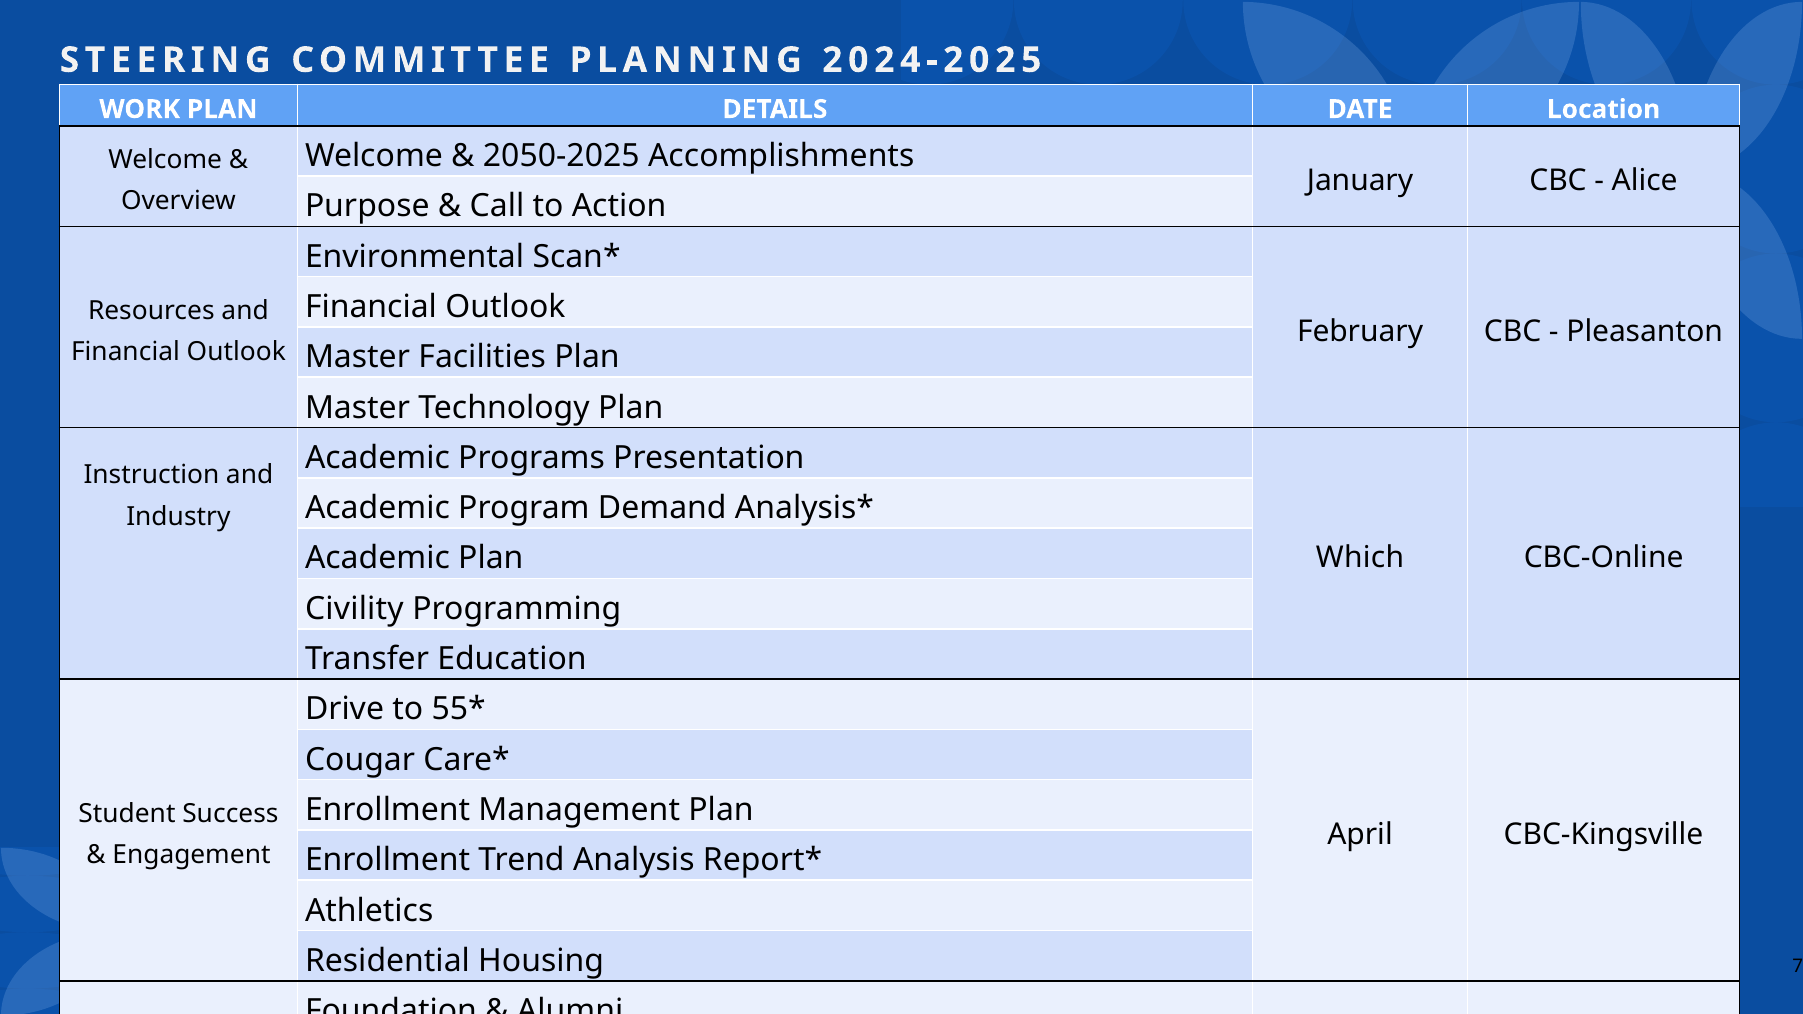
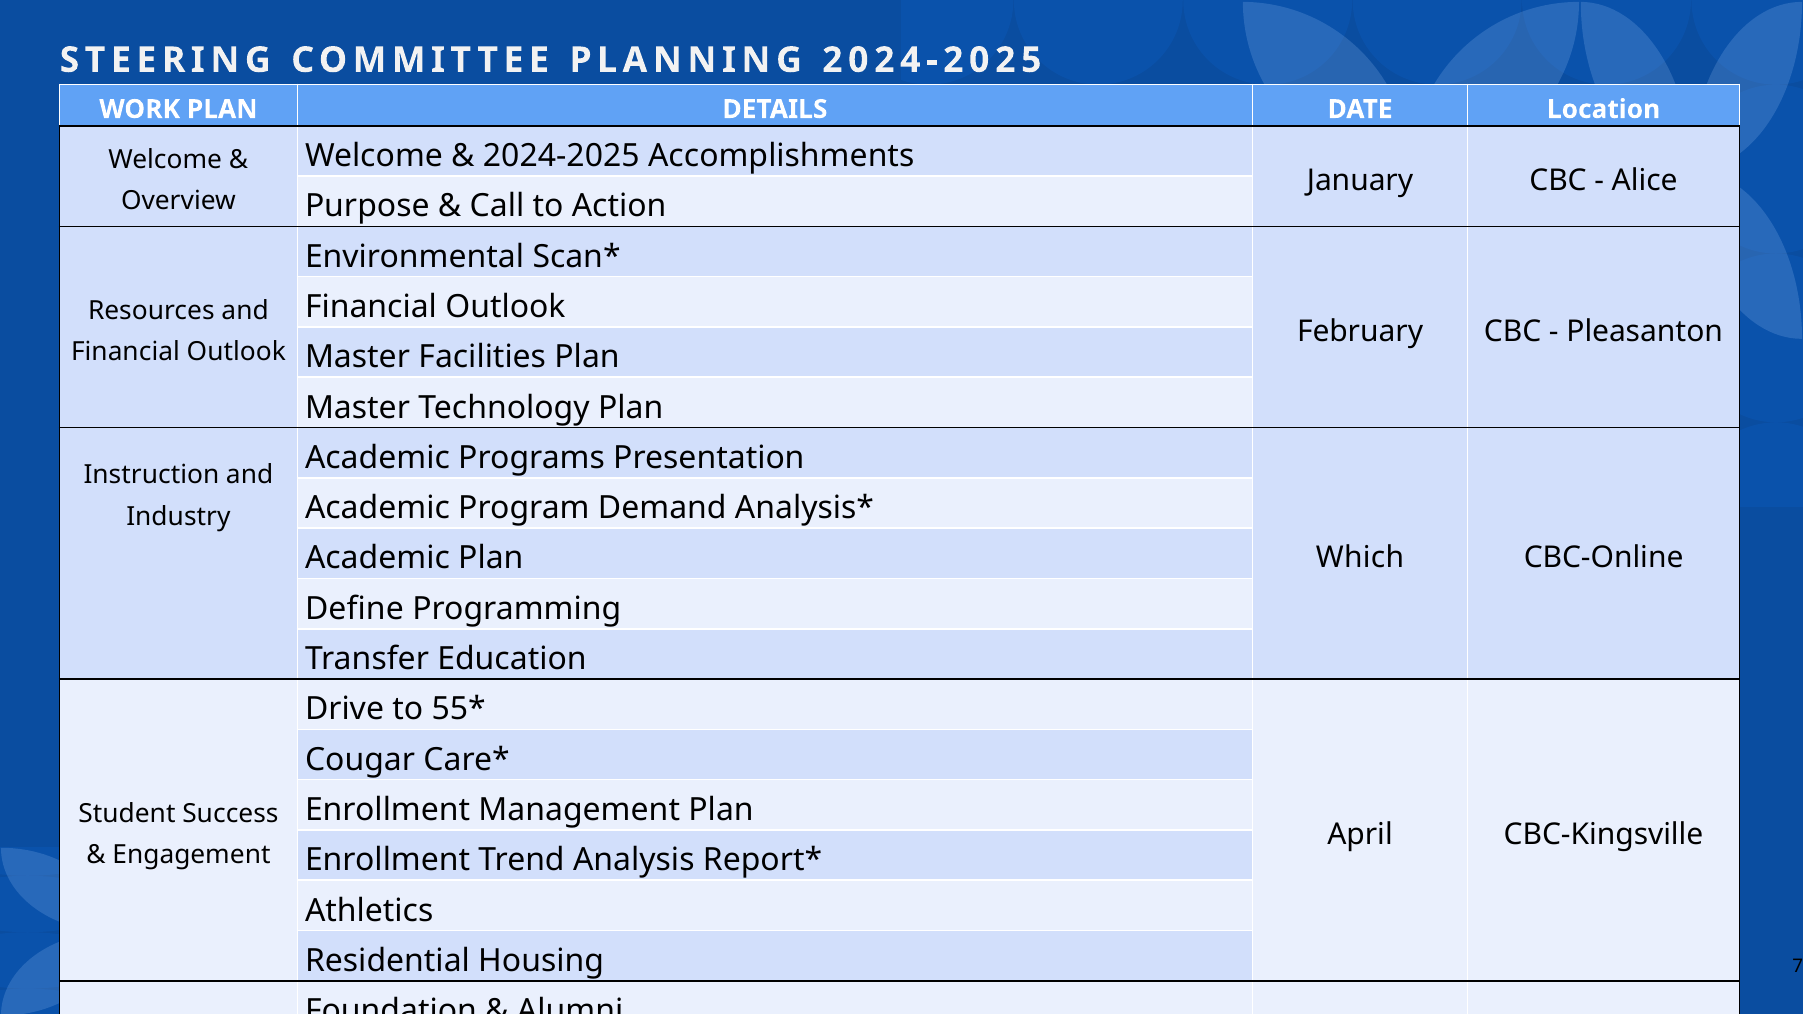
2050-2025 at (561, 156): 2050-2025 -> 2024-2025
Civility: Civility -> Define
